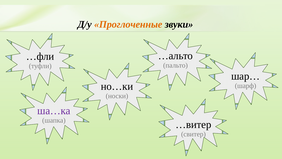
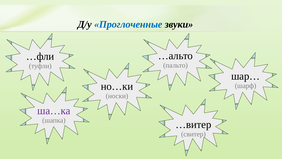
Проглоченные colour: orange -> blue
